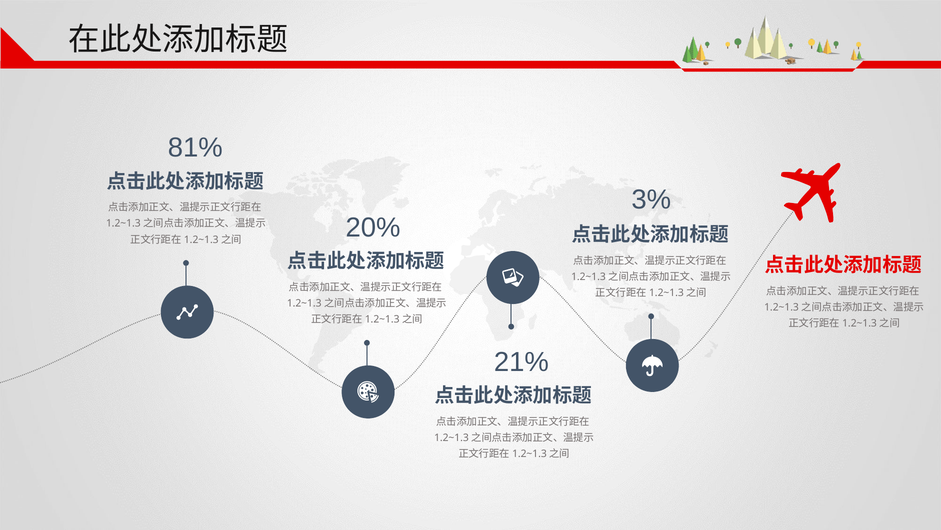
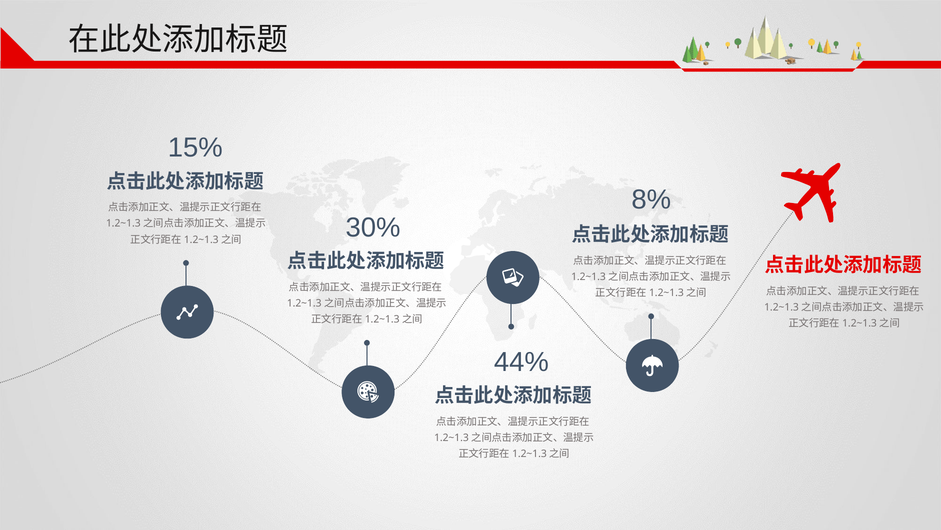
81%: 81% -> 15%
3%: 3% -> 8%
20%: 20% -> 30%
21%: 21% -> 44%
